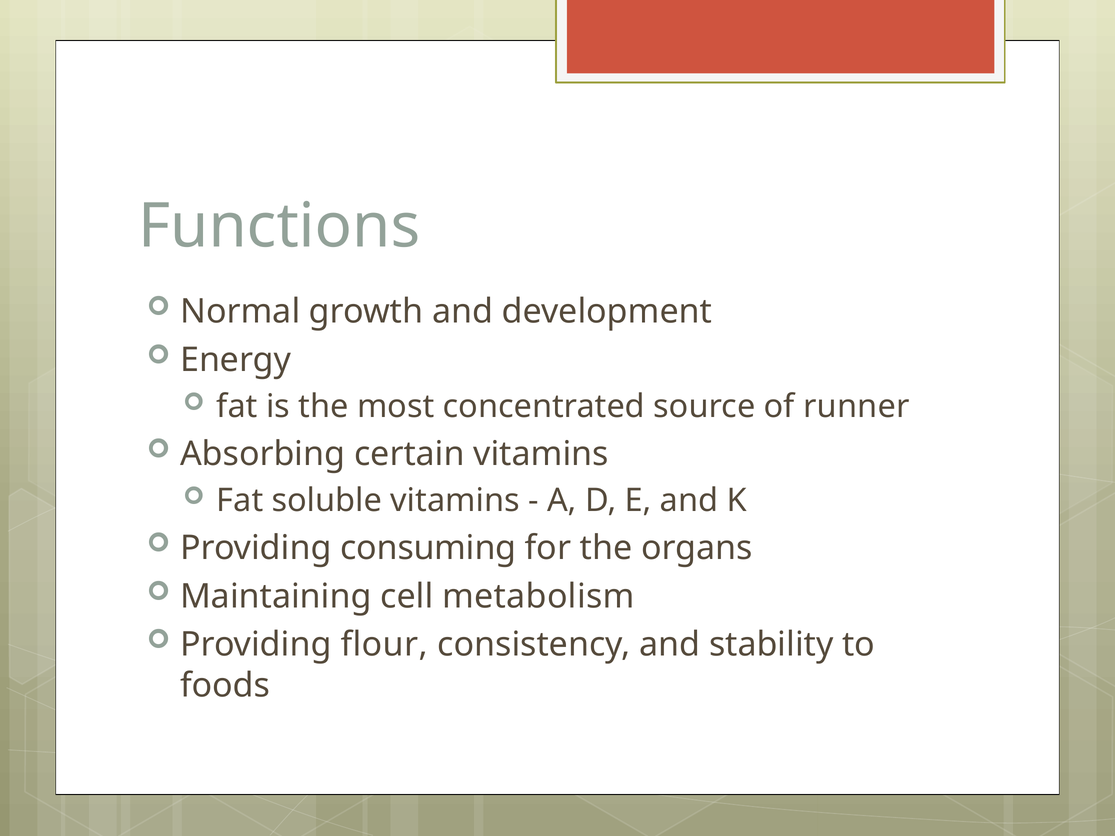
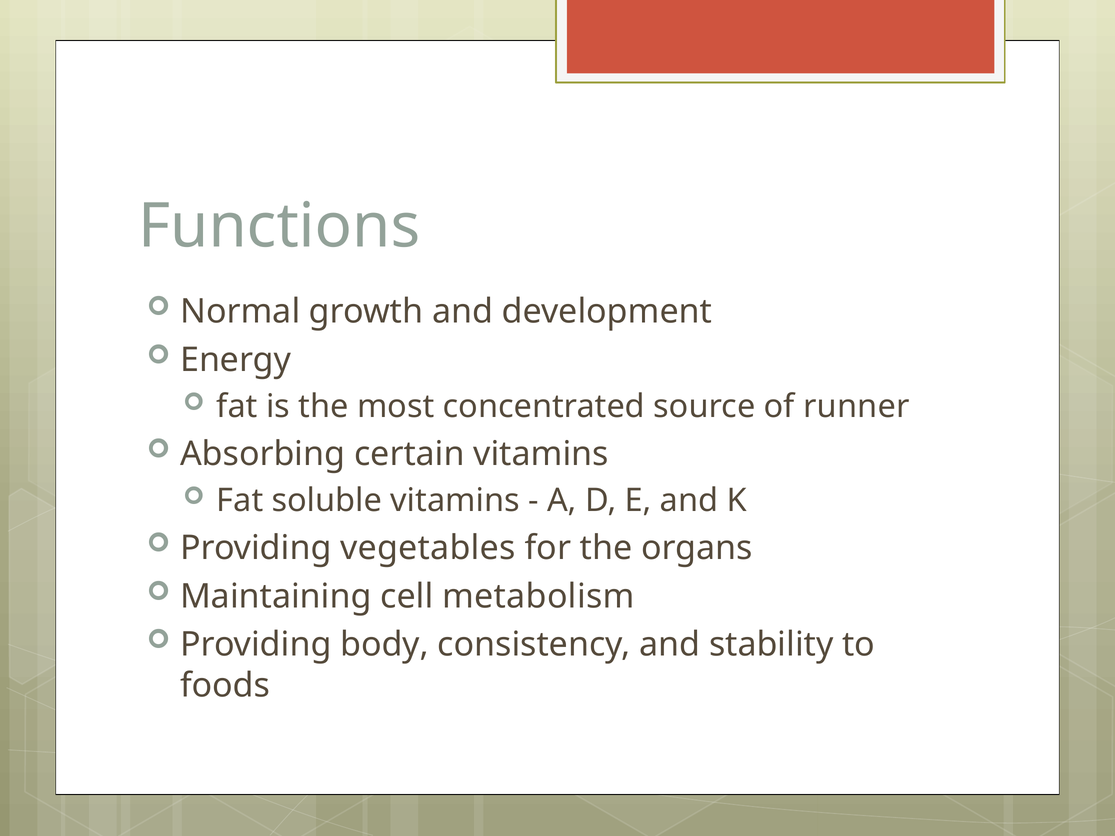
consuming: consuming -> vegetables
flour: flour -> body
